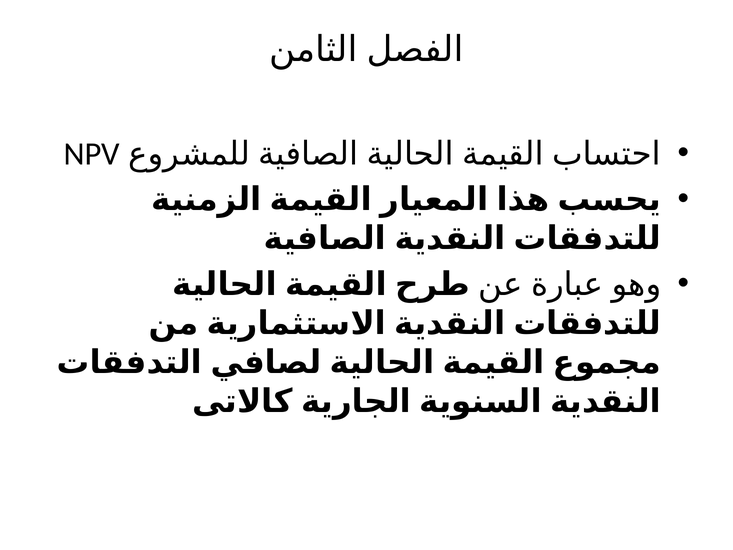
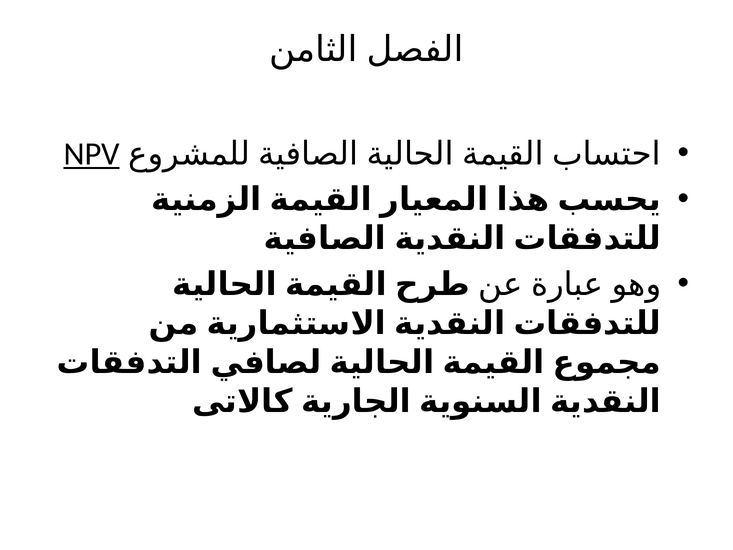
NPV underline: none -> present
